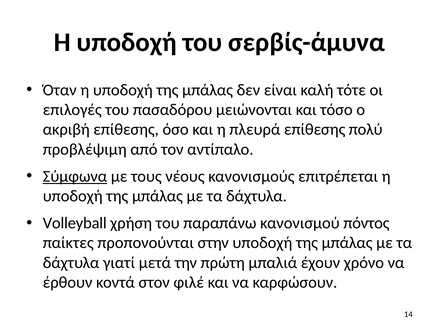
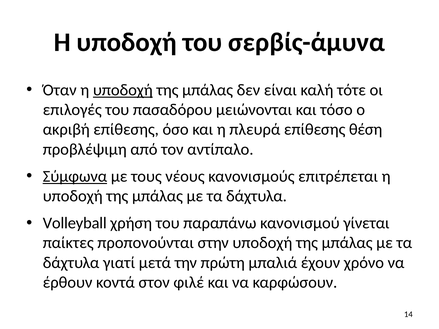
υποδοχή at (123, 90) underline: none -> present
πολύ: πολύ -> θέση
πόντος: πόντος -> γίνεται
